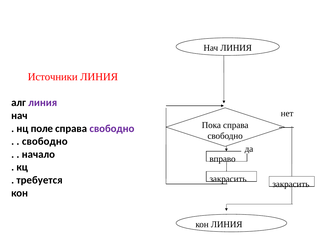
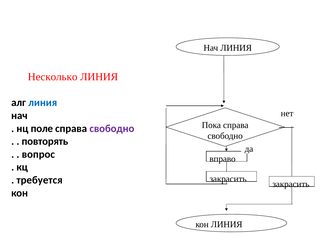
Источники: Источники -> Несколько
линия at (43, 102) colour: purple -> blue
свободно at (45, 141): свободно -> повторять
начало: начало -> вопрос
